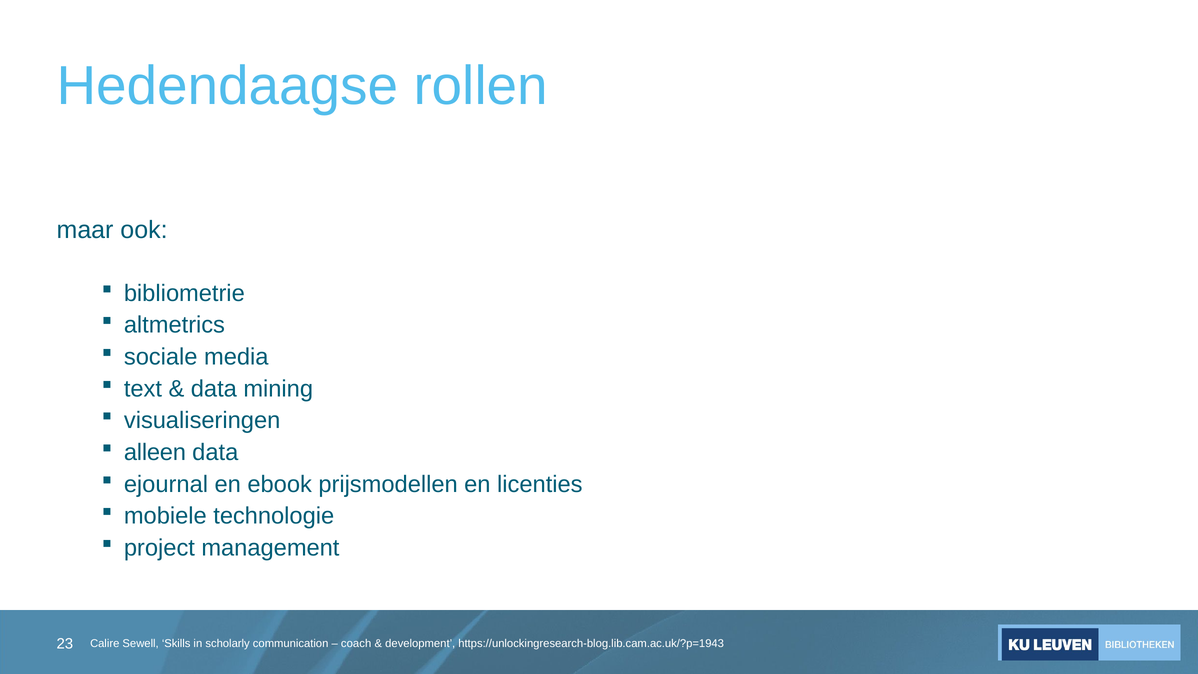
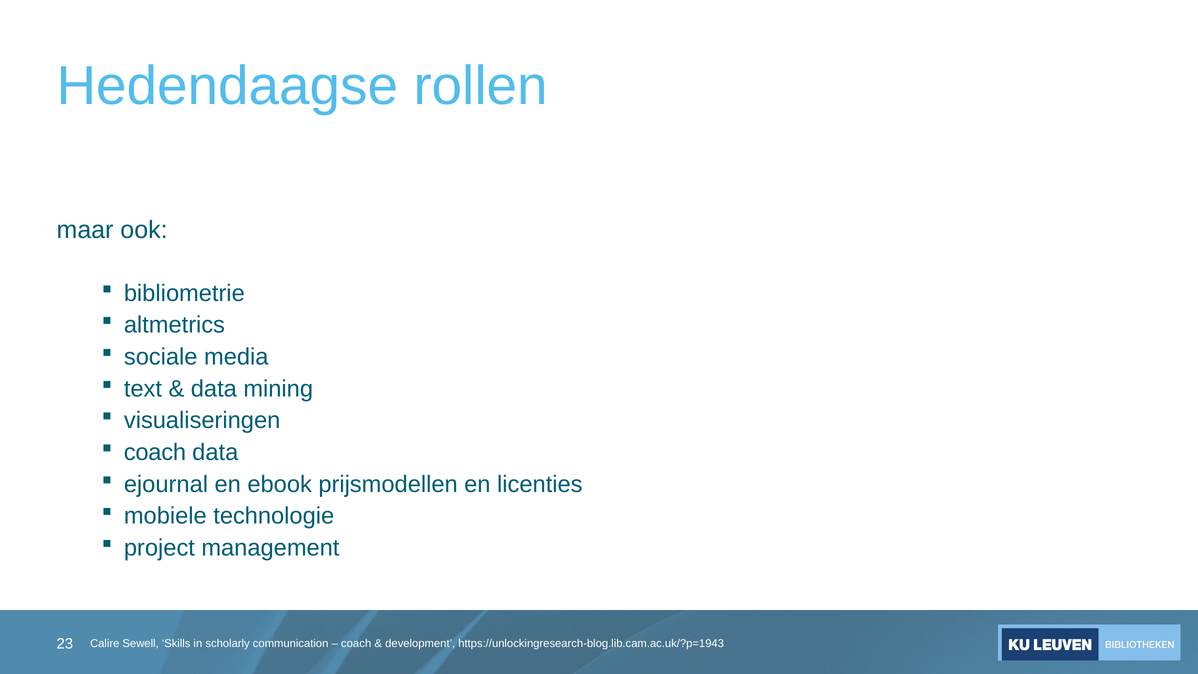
alleen at (155, 452): alleen -> coach
